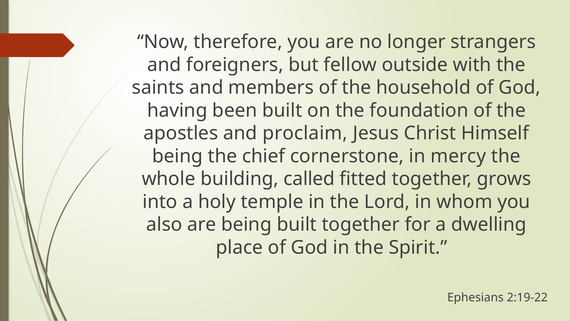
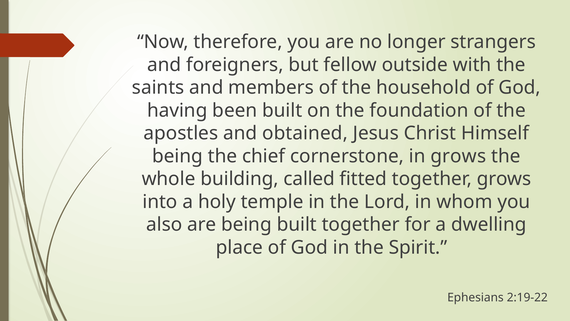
proclaim: proclaim -> obtained
in mercy: mercy -> grows
